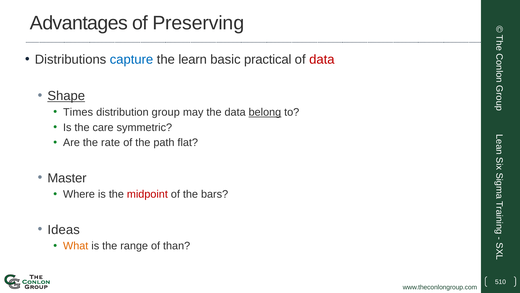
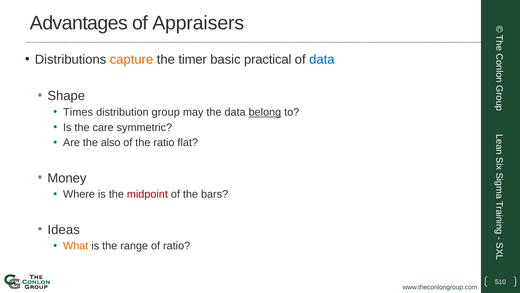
Preserving: Preserving -> Appraisers
capture colour: blue -> orange
learn: learn -> timer
data at (322, 59) colour: red -> blue
Shape underline: present -> none
rate: rate -> also
the path: path -> ratio
Master: Master -> Money
of than: than -> ratio
